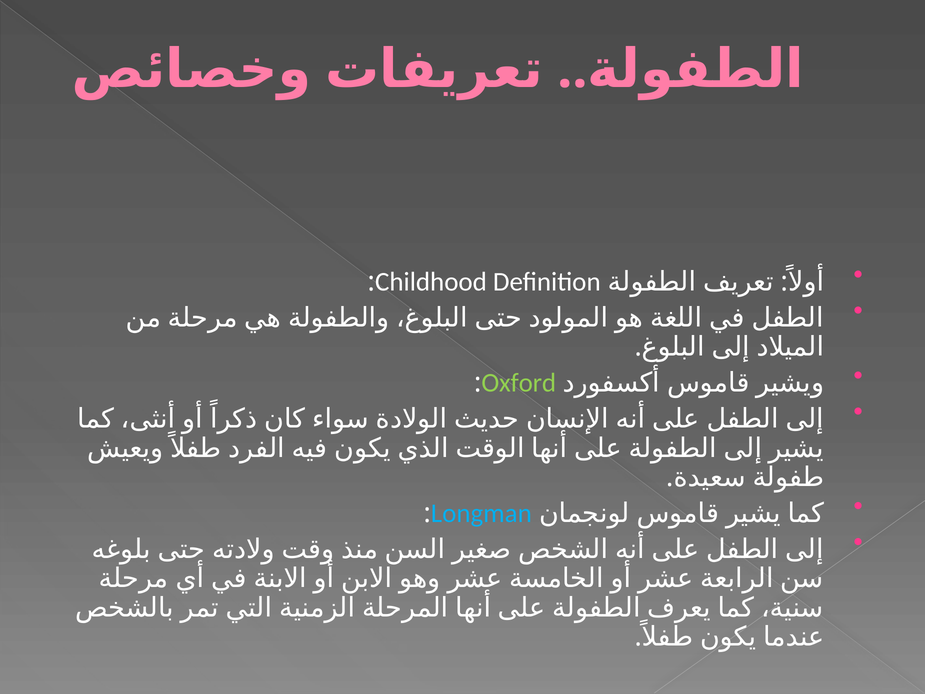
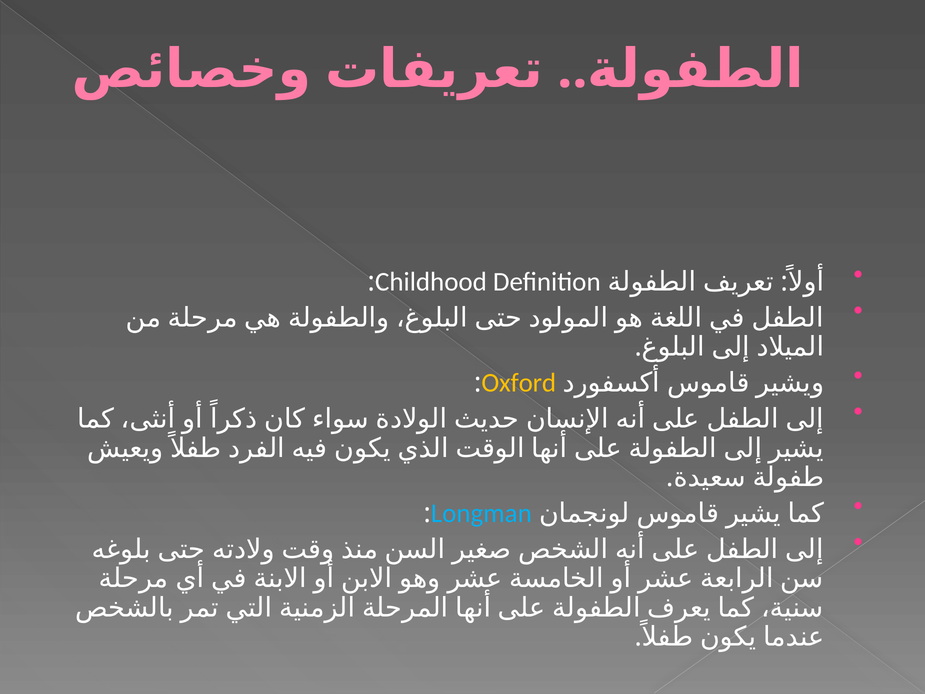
Oxford colour: light green -> yellow
